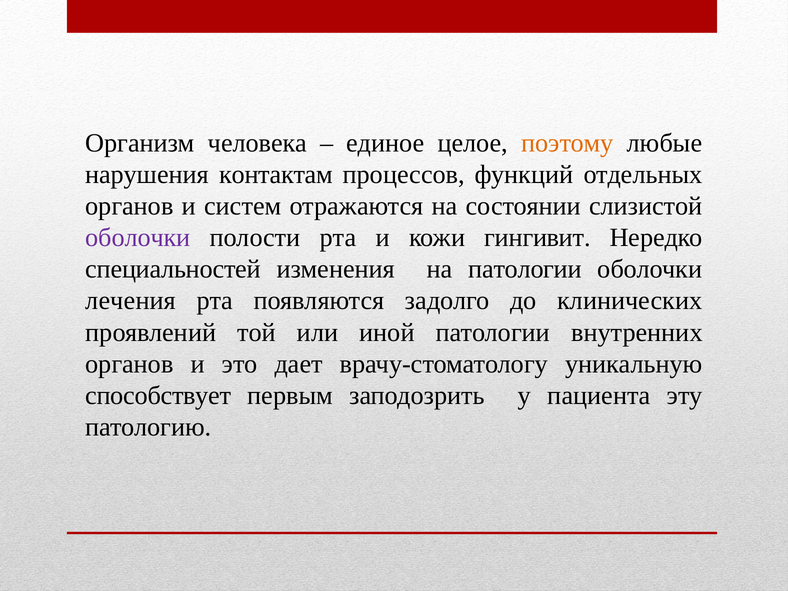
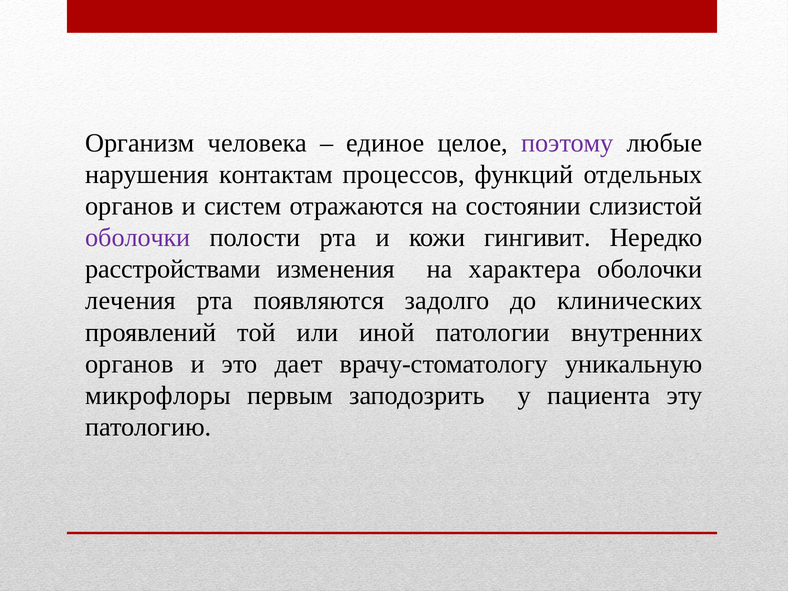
поэтому colour: orange -> purple
специальностей: специальностей -> расстройствами
на патологии: патологии -> характера
способствует: способствует -> микрофлоры
